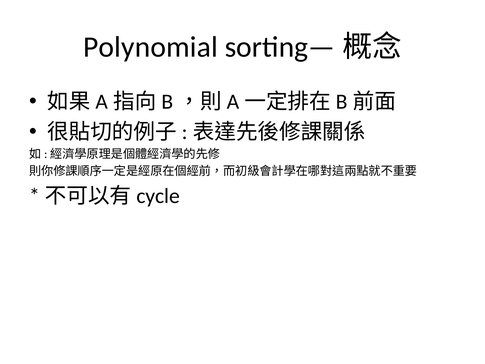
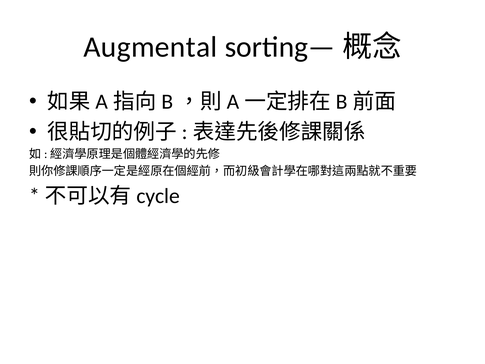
Polynomial: Polynomial -> Augmental
